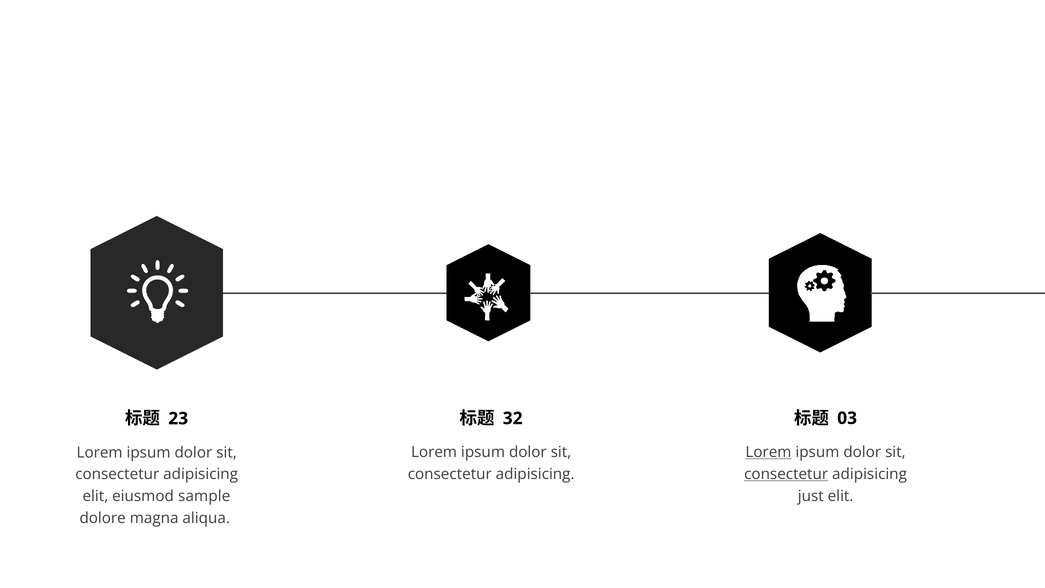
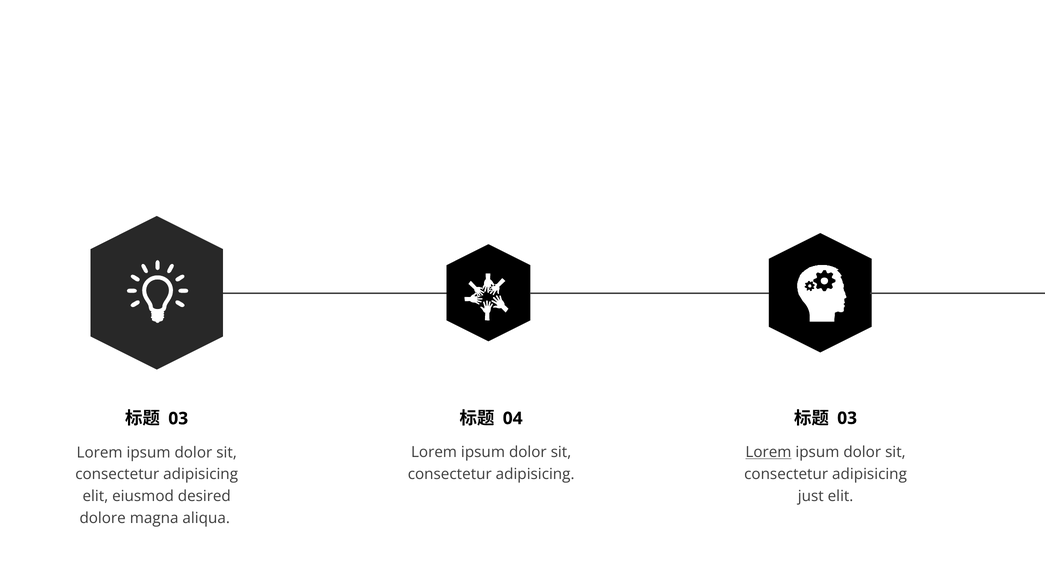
32: 32 -> 04
23 at (178, 418): 23 -> 03
consectetur at (786, 474) underline: present -> none
sample: sample -> desired
